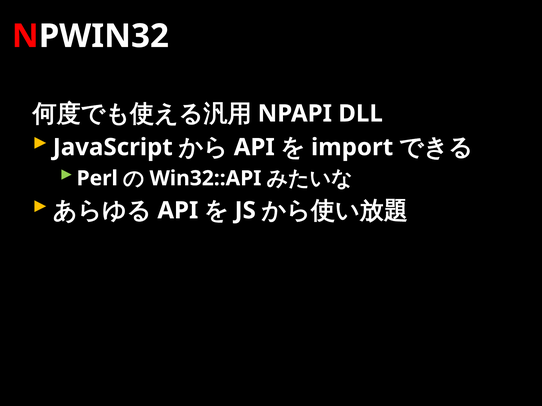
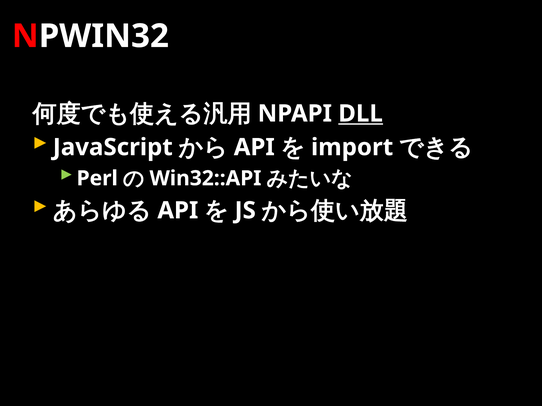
DLL underline: none -> present
